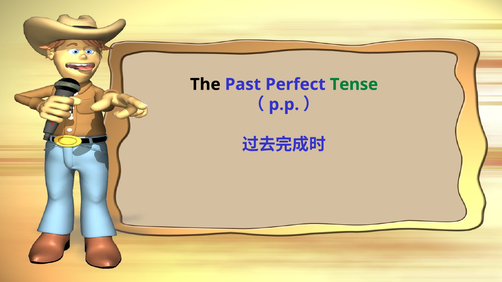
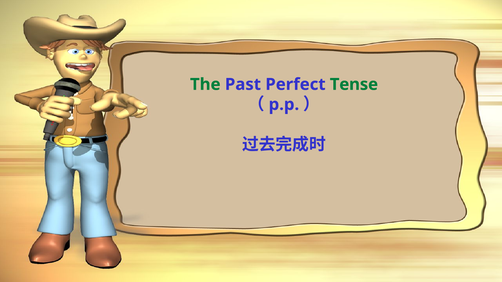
The colour: black -> green
